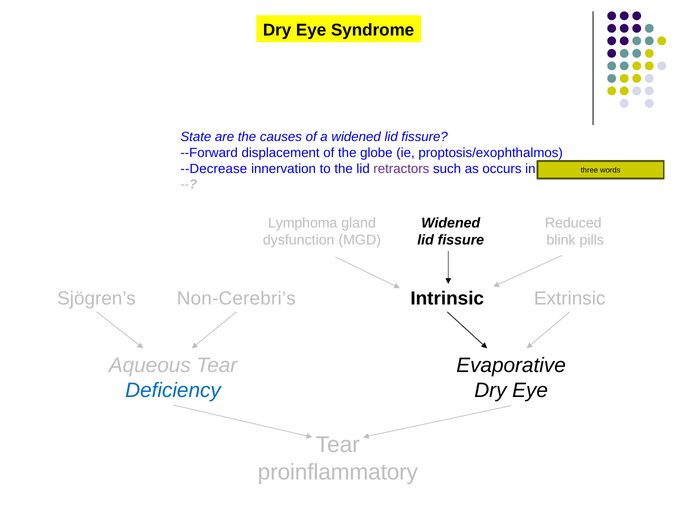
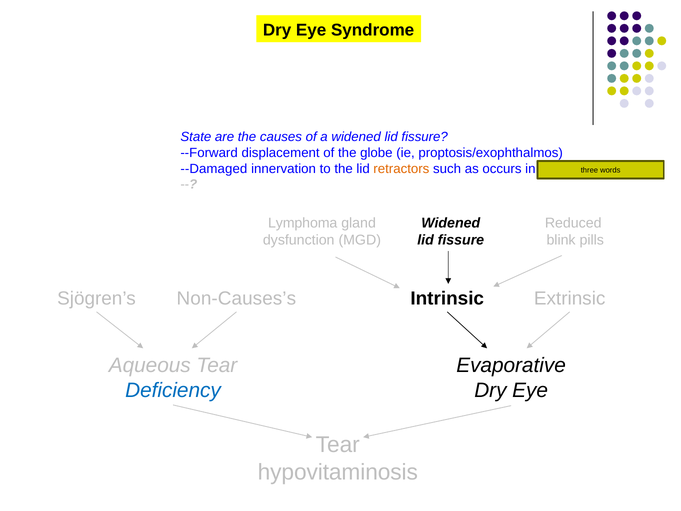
--Decrease: --Decrease -> --Damaged
retractors colour: purple -> orange
Non-Cerebri’s: Non-Cerebri’s -> Non-Causes’s
proinflammatory: proinflammatory -> hypovitaminosis
